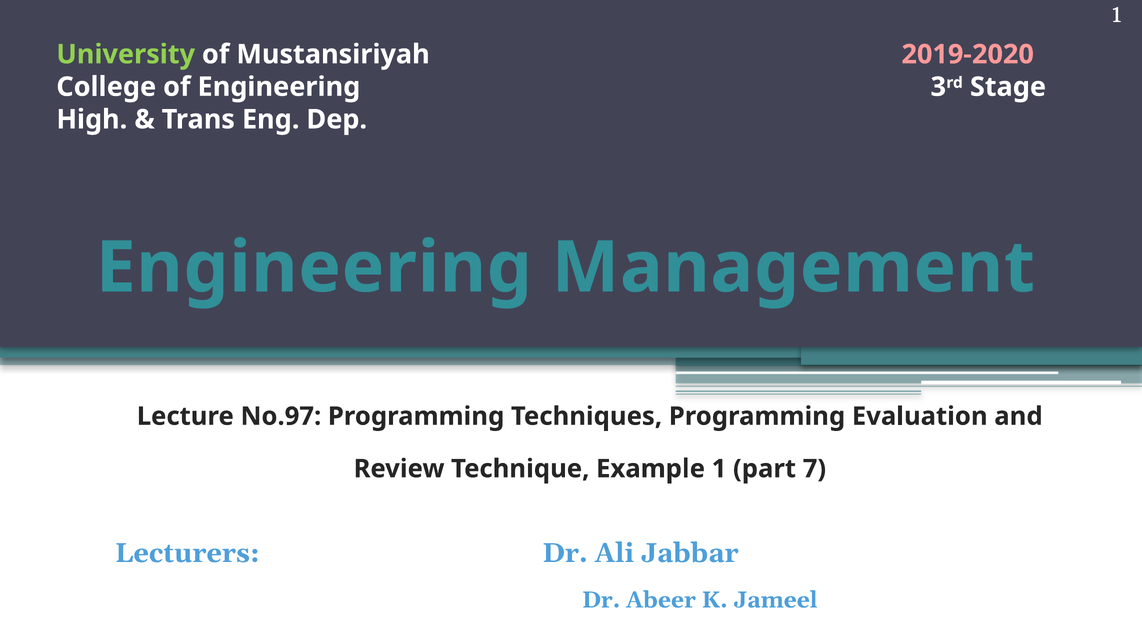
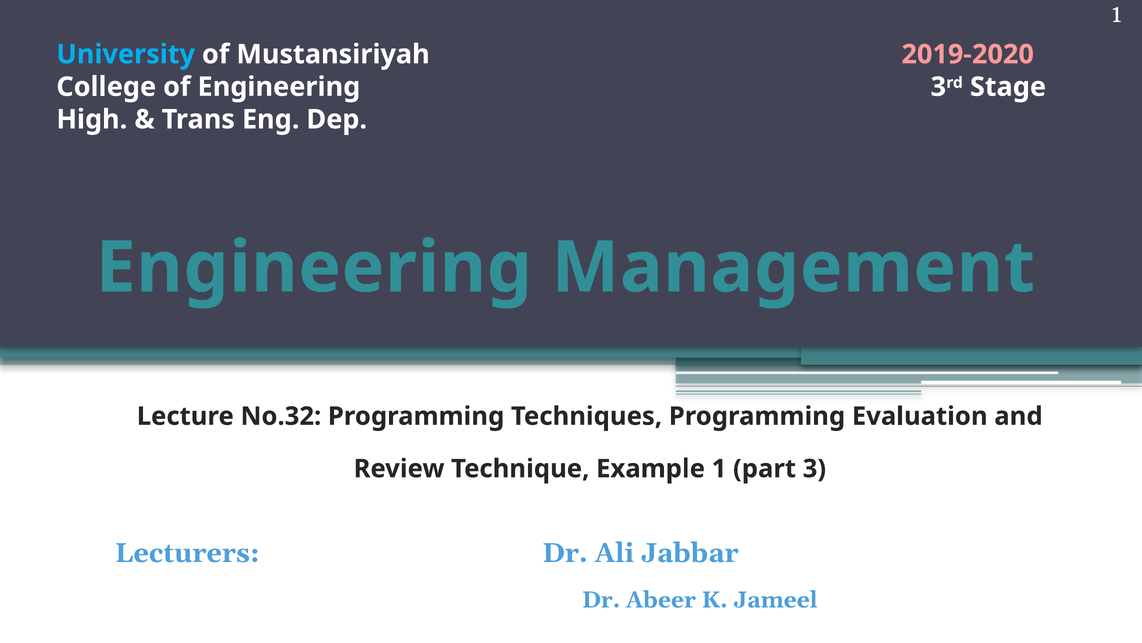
University colour: light green -> light blue
No.97: No.97 -> No.32
7: 7 -> 3
